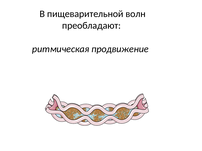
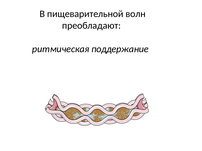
продвижение: продвижение -> поддержание
